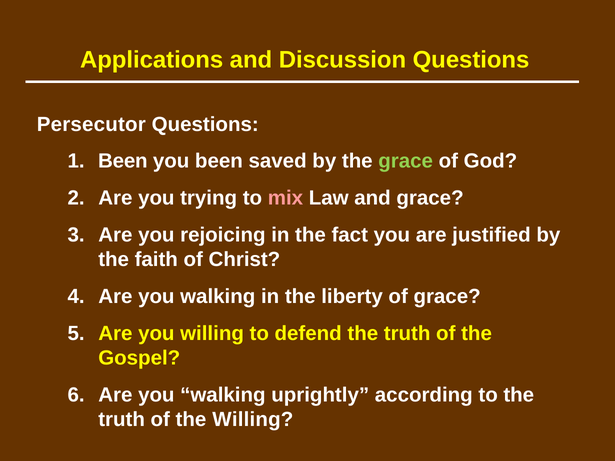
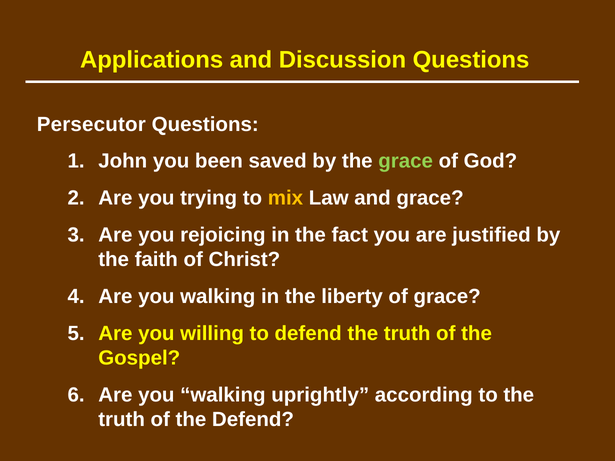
1 Been: Been -> John
mix colour: pink -> yellow
the Willing: Willing -> Defend
